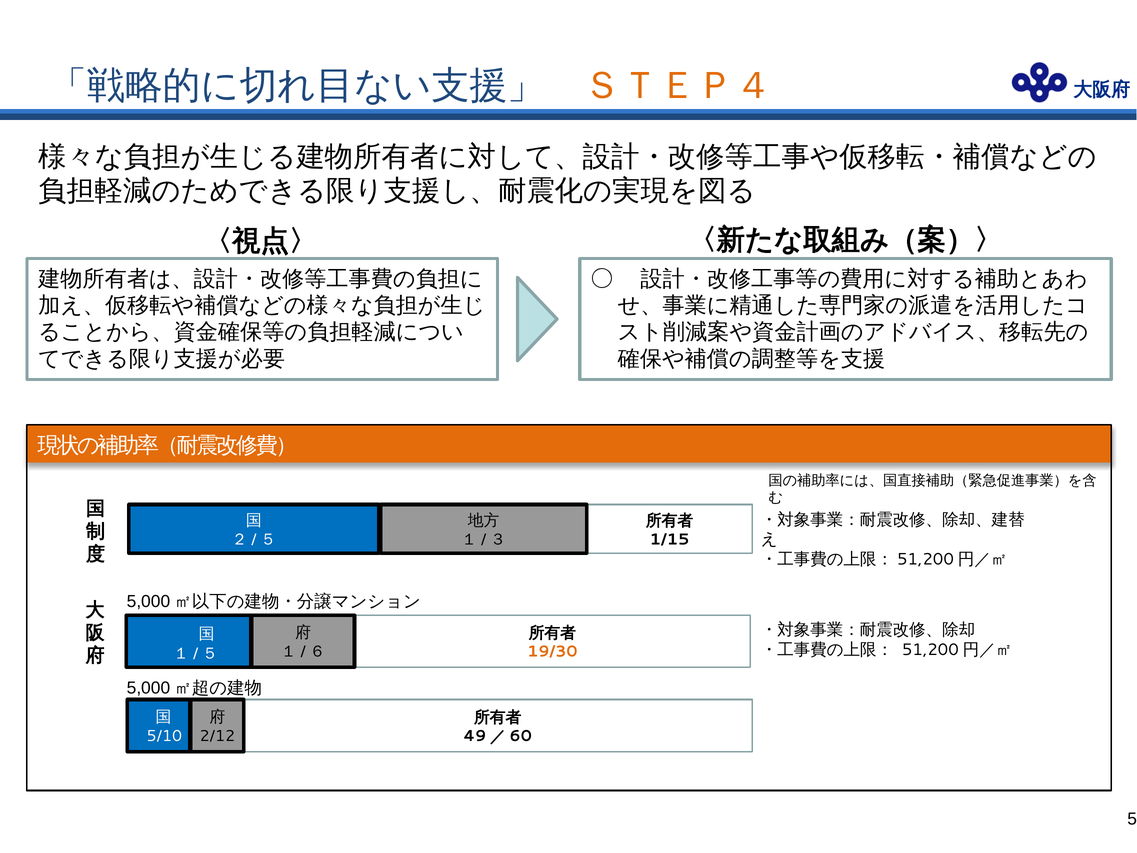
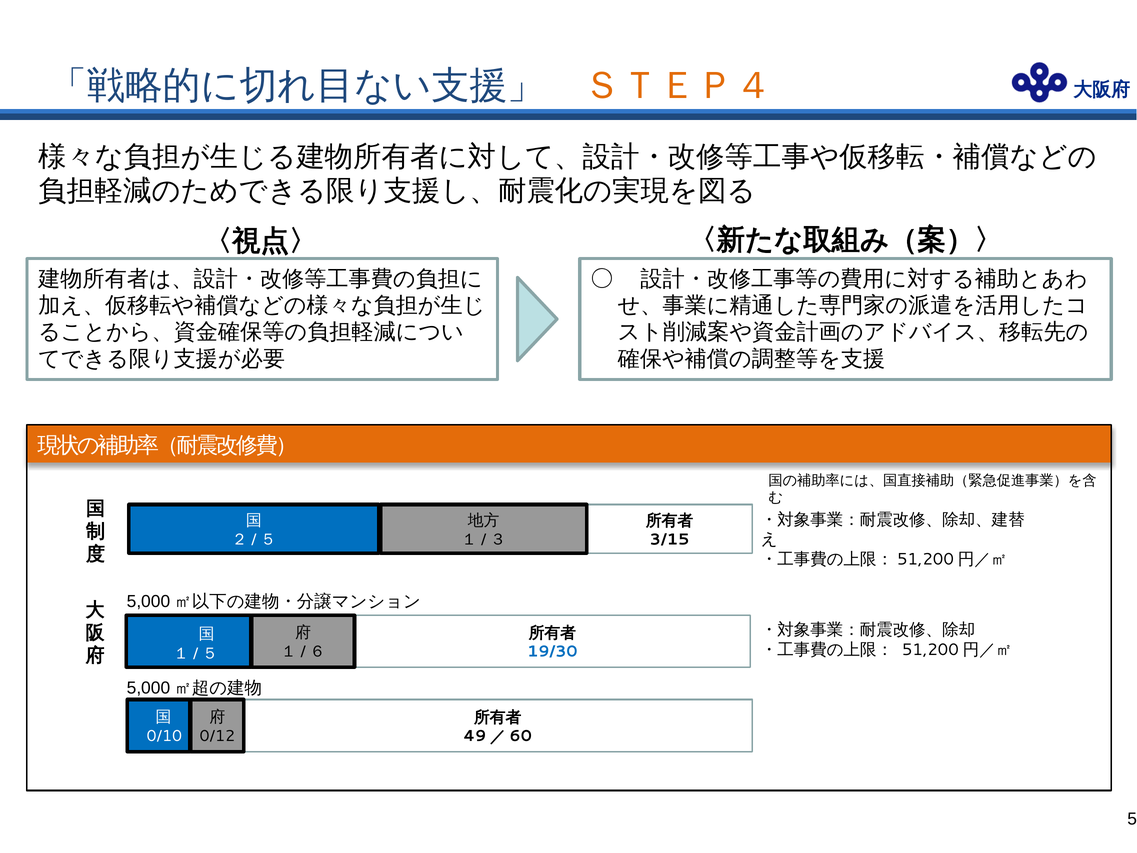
1/15: 1/15 -> 3/15
19/30 colour: orange -> blue
5/10: 5/10 -> 0/10
2/12: 2/12 -> 0/12
